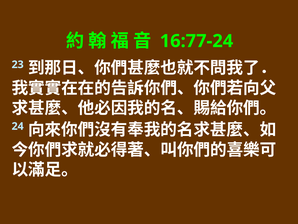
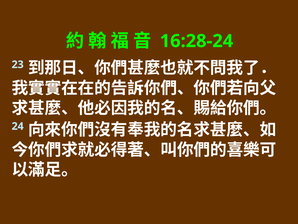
16:77-24: 16:77-24 -> 16:28-24
